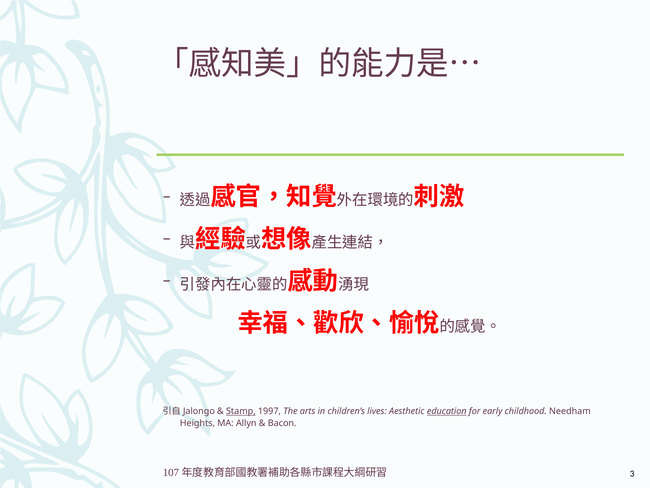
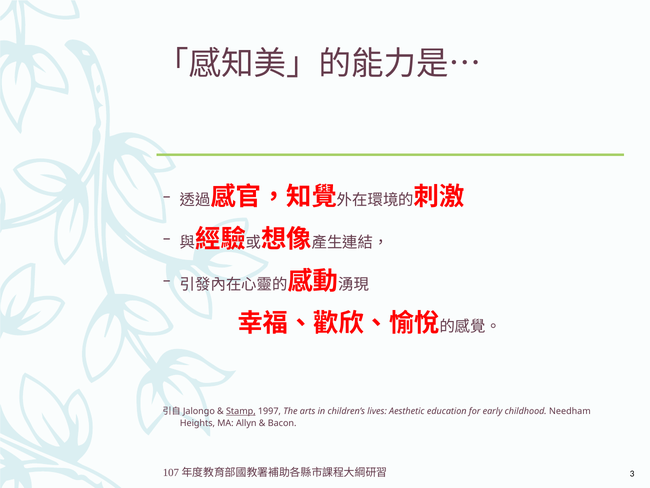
education underline: present -> none
